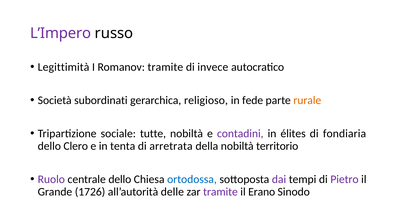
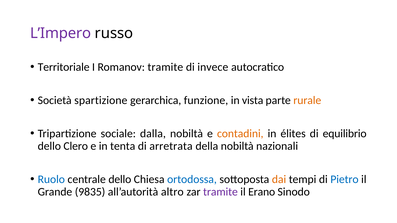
Legittimità: Legittimità -> Territoriale
subordinati: subordinati -> spartizione
religioso: religioso -> funzione
fede: fede -> vista
tutte: tutte -> dalla
contadini colour: purple -> orange
fondiaria: fondiaria -> equilibrio
territorio: territorio -> nazionali
Ruolo colour: purple -> blue
dai colour: purple -> orange
Pietro colour: purple -> blue
1726: 1726 -> 9835
delle: delle -> altro
